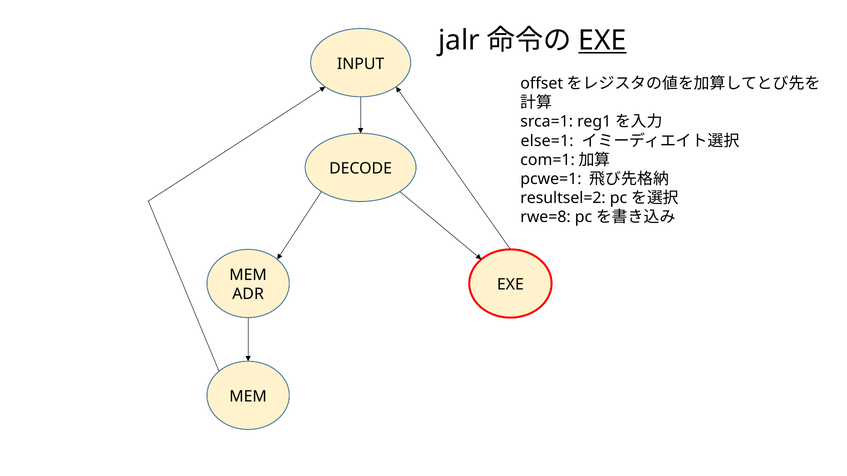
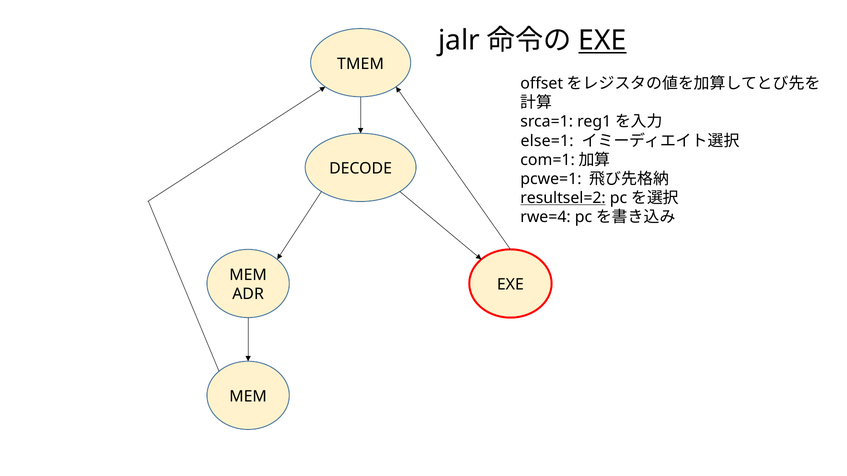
INPUT: INPUT -> TMEM
resultsel=2 underline: none -> present
rwe=8: rwe=8 -> rwe=4
